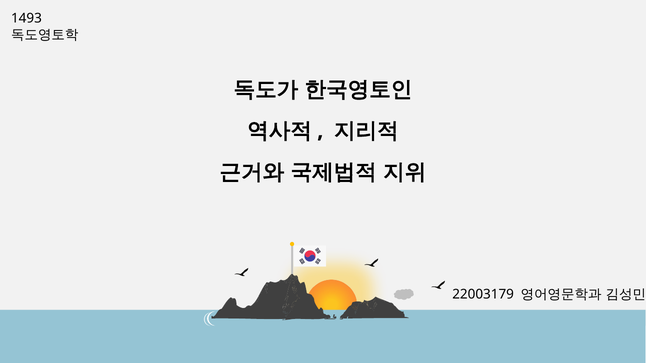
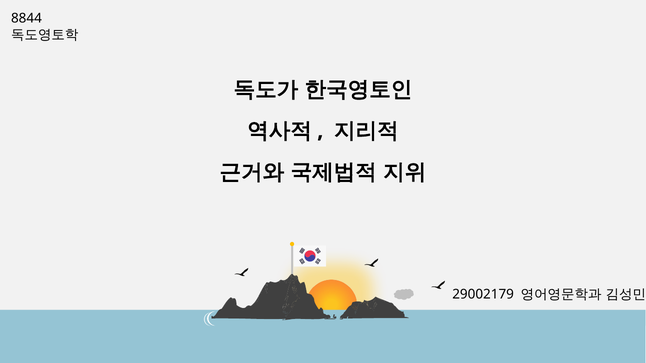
1493: 1493 -> 8844
22003179: 22003179 -> 29002179
